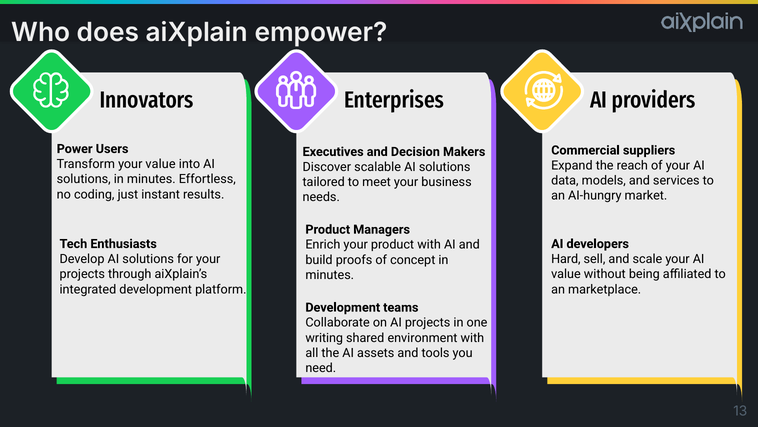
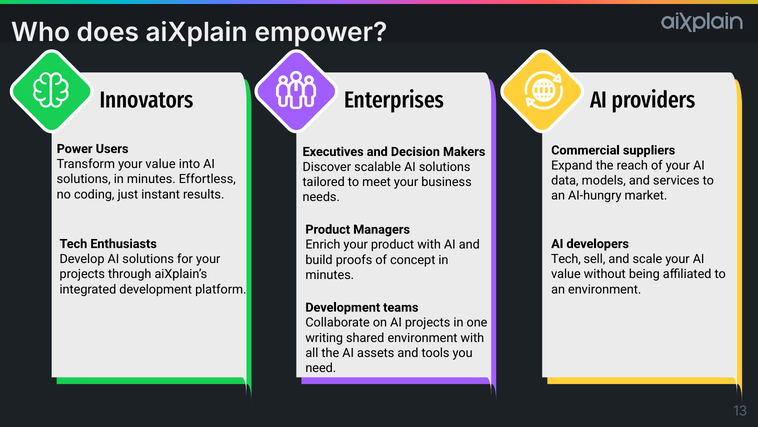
Hard at (566, 259): Hard -> Tech
an marketplace: marketplace -> environment
